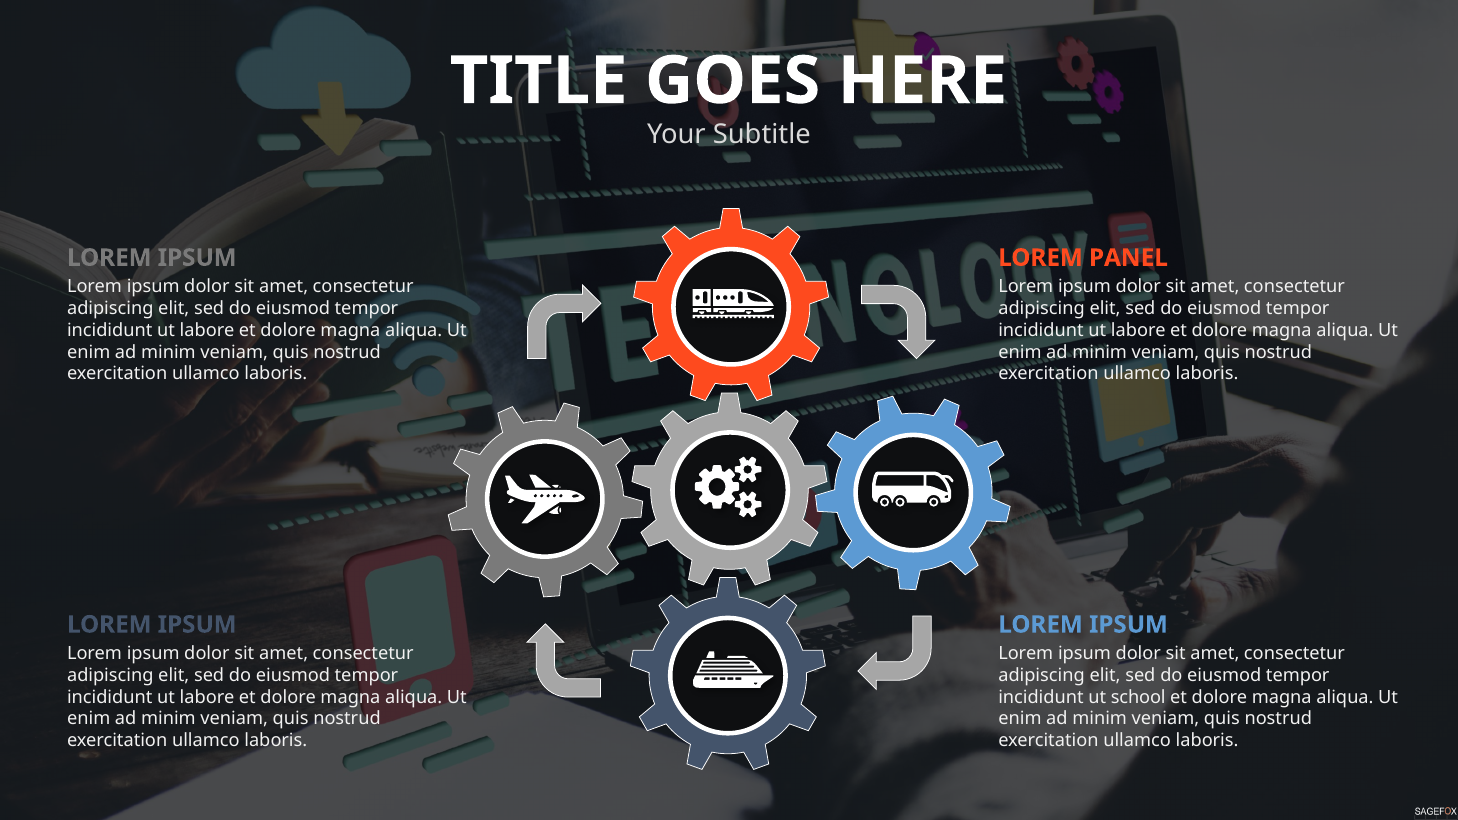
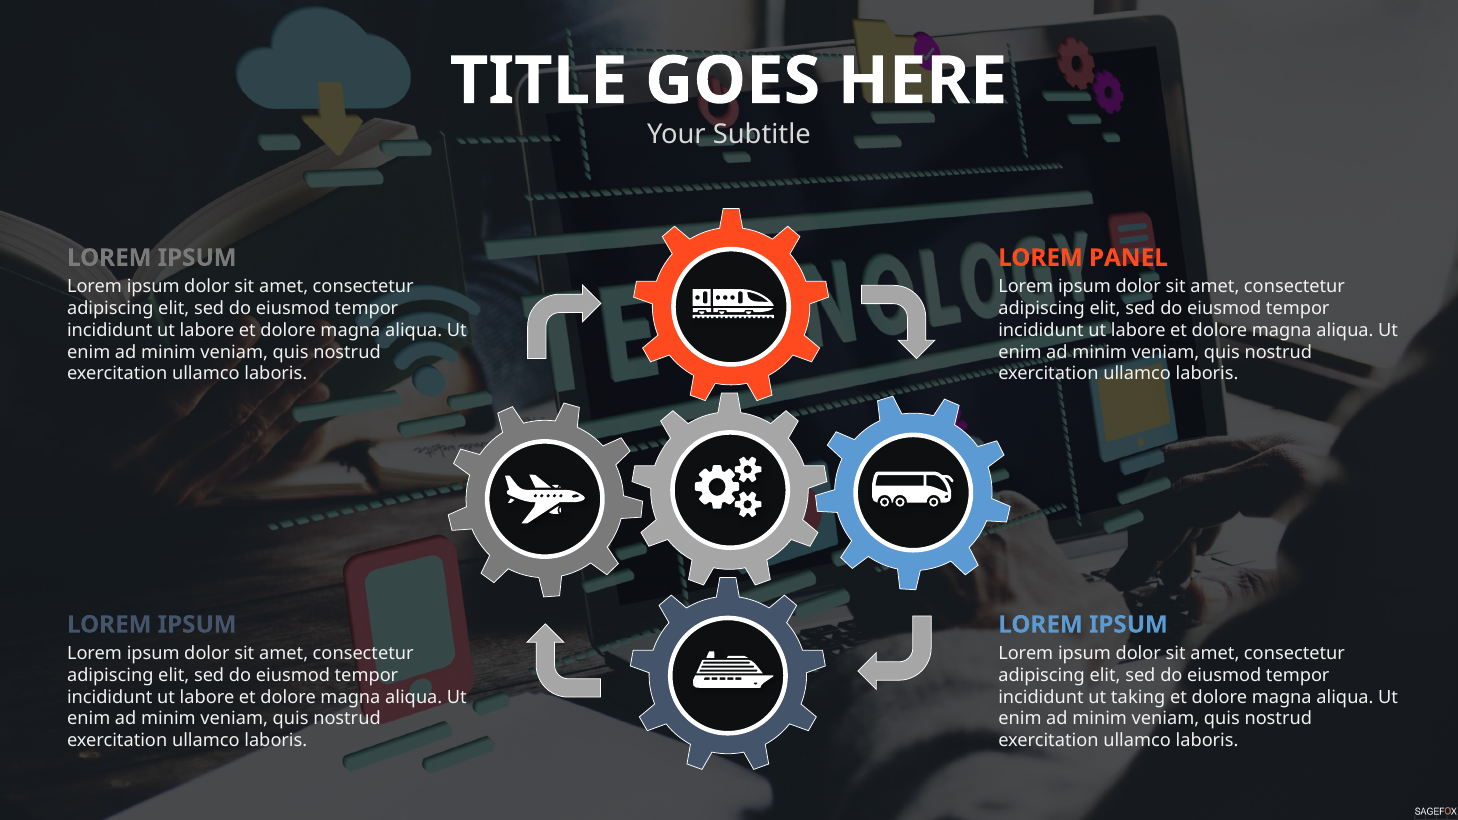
school: school -> taking
